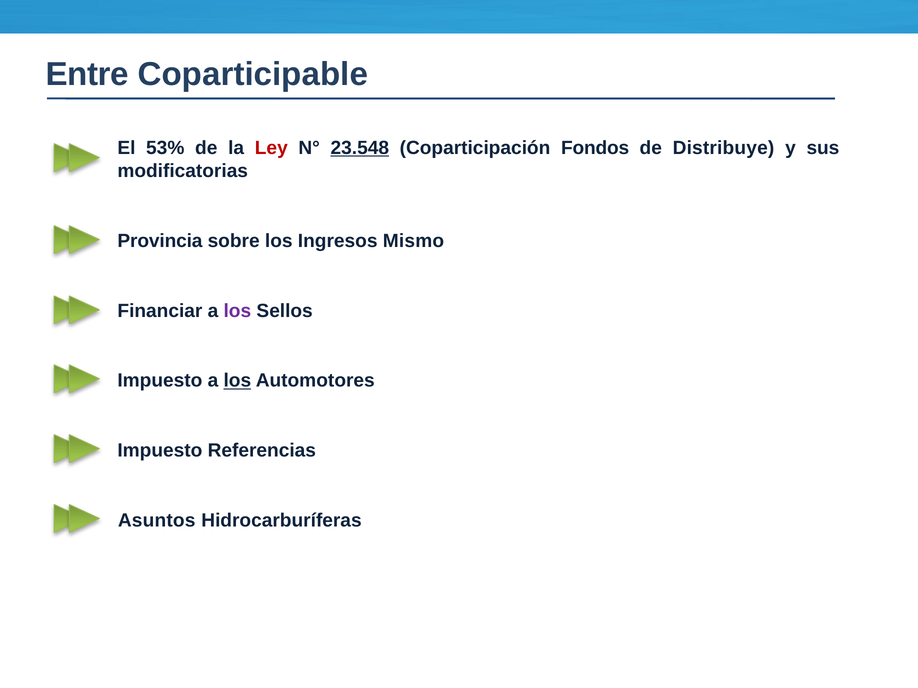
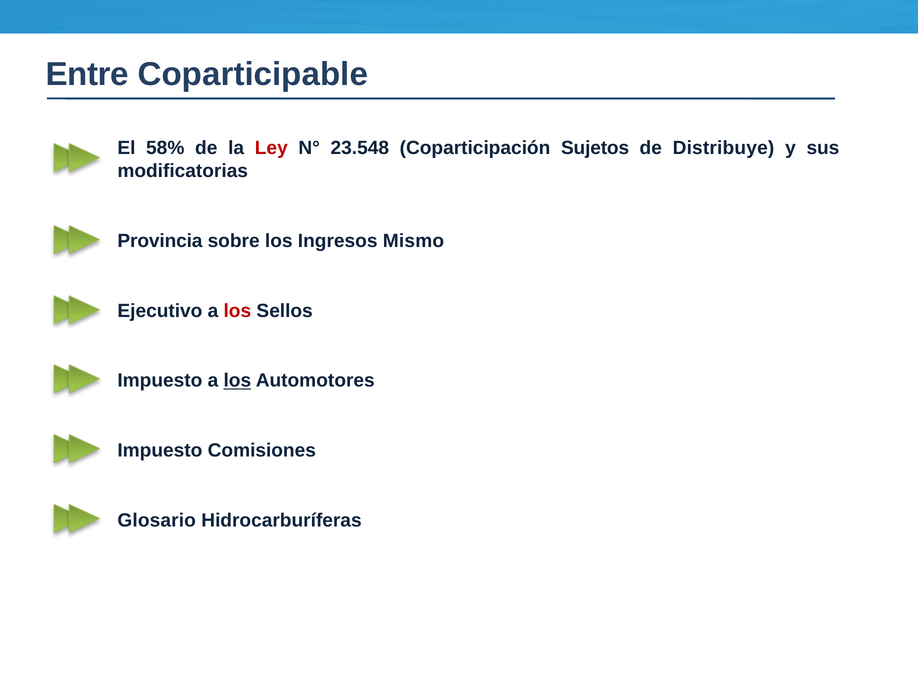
53%: 53% -> 58%
23.548 underline: present -> none
Fondos: Fondos -> Sujetos
Financiar: Financiar -> Ejecutivo
los at (237, 311) colour: purple -> red
Referencias: Referencias -> Comisiones
Asuntos: Asuntos -> Glosario
